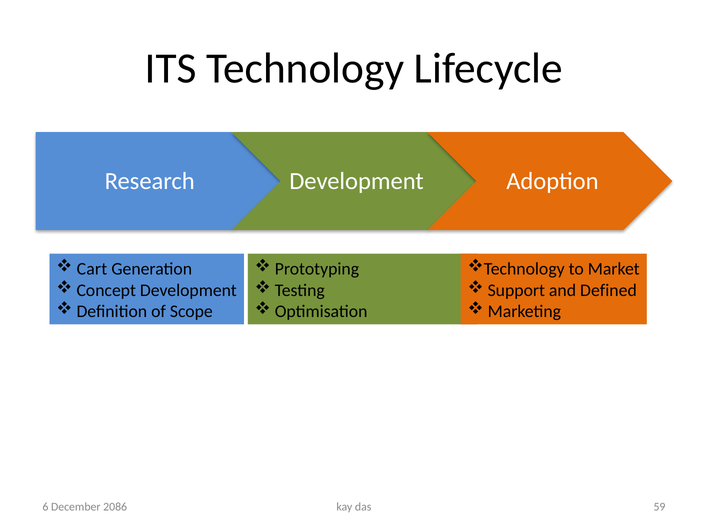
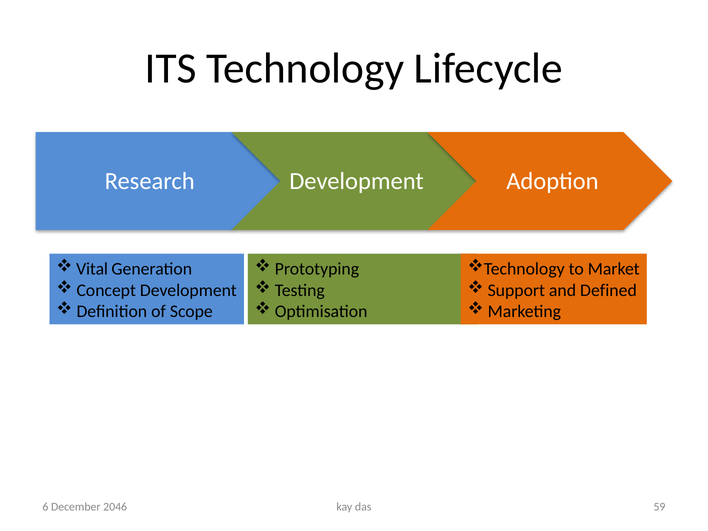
Cart: Cart -> Vital
2086: 2086 -> 2046
